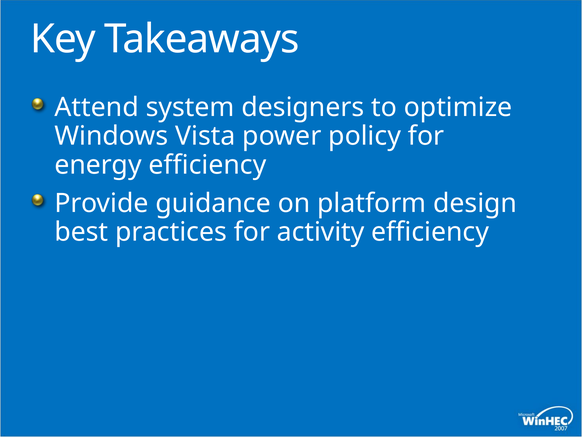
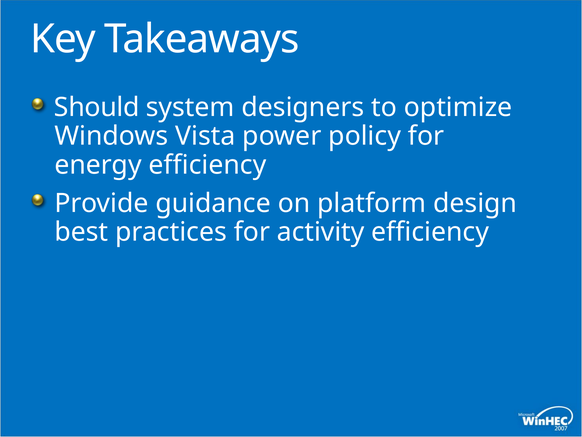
Attend: Attend -> Should
